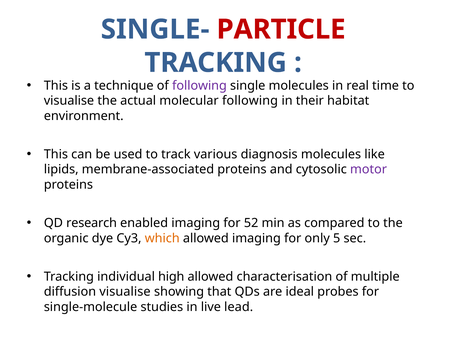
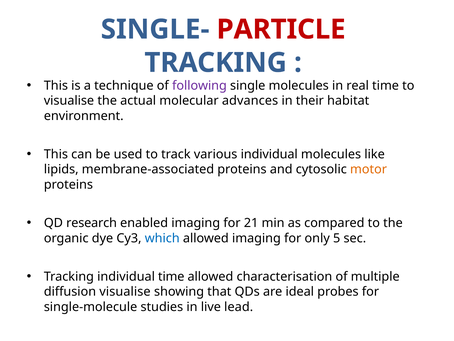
molecular following: following -> advances
various diagnosis: diagnosis -> individual
motor colour: purple -> orange
52: 52 -> 21
which colour: orange -> blue
individual high: high -> time
